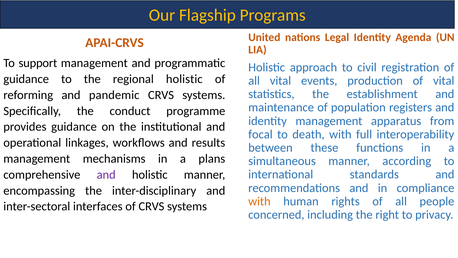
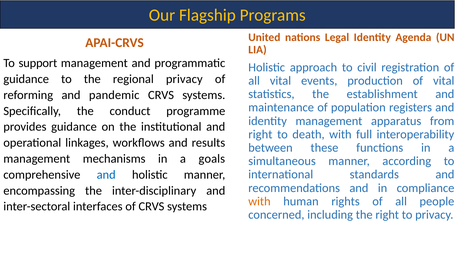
regional holistic: holistic -> privacy
focal at (260, 134): focal -> right
plans: plans -> goals
and at (106, 174) colour: purple -> blue
